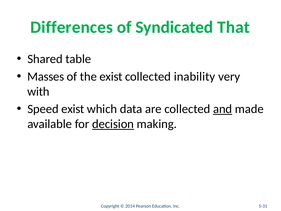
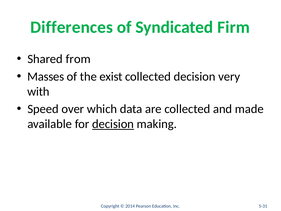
That: That -> Firm
table: table -> from
collected inability: inability -> decision
Speed exist: exist -> over
and underline: present -> none
